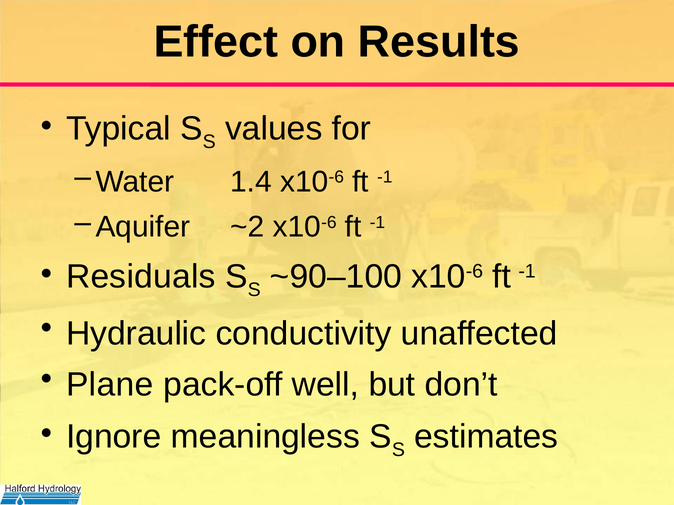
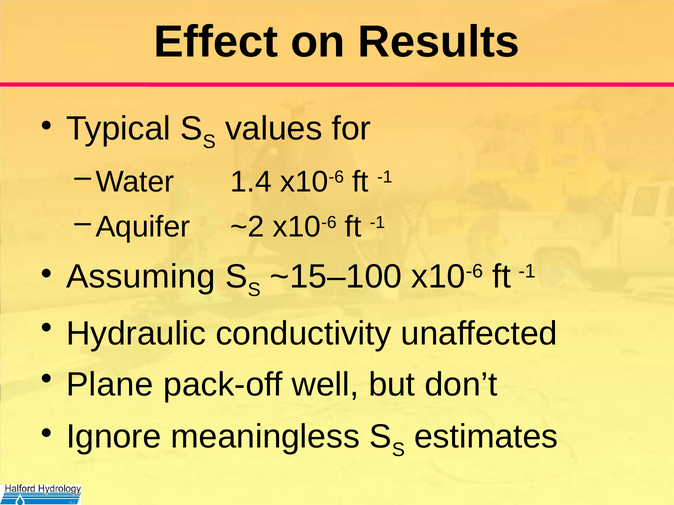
Residuals: Residuals -> Assuming
~90–100: ~90–100 -> ~15–100
